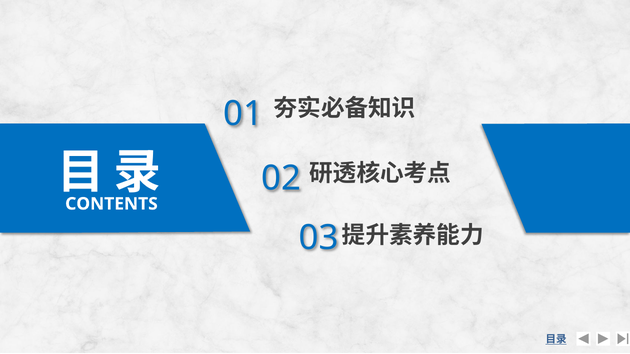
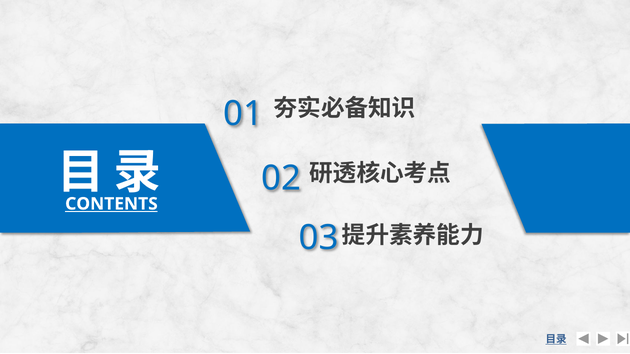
CONTENTS underline: none -> present
